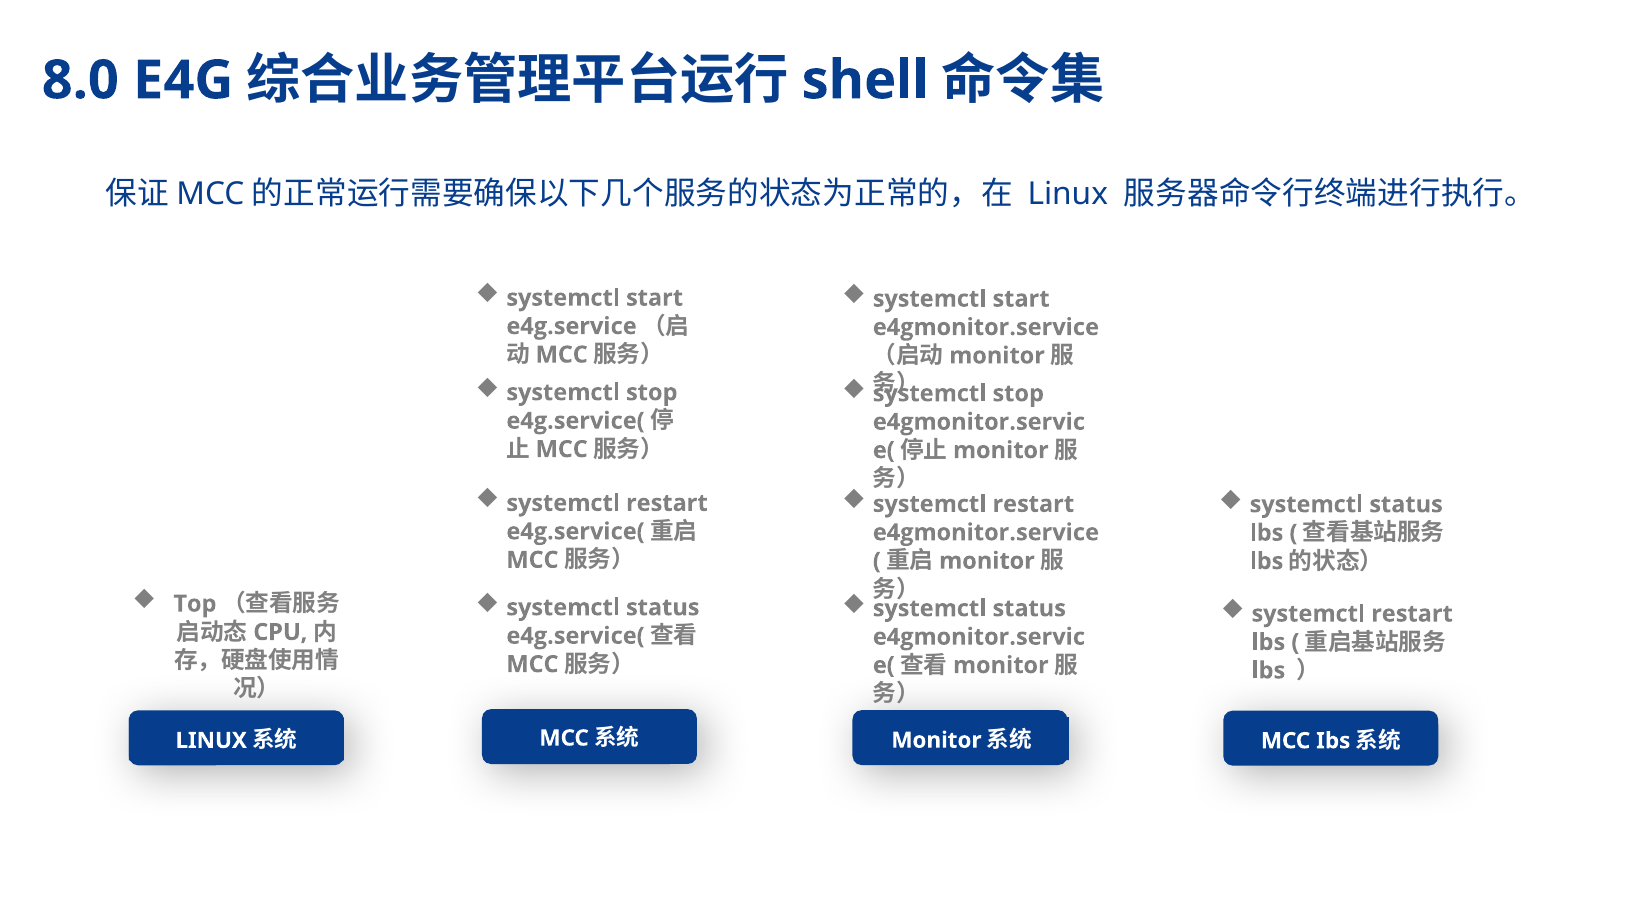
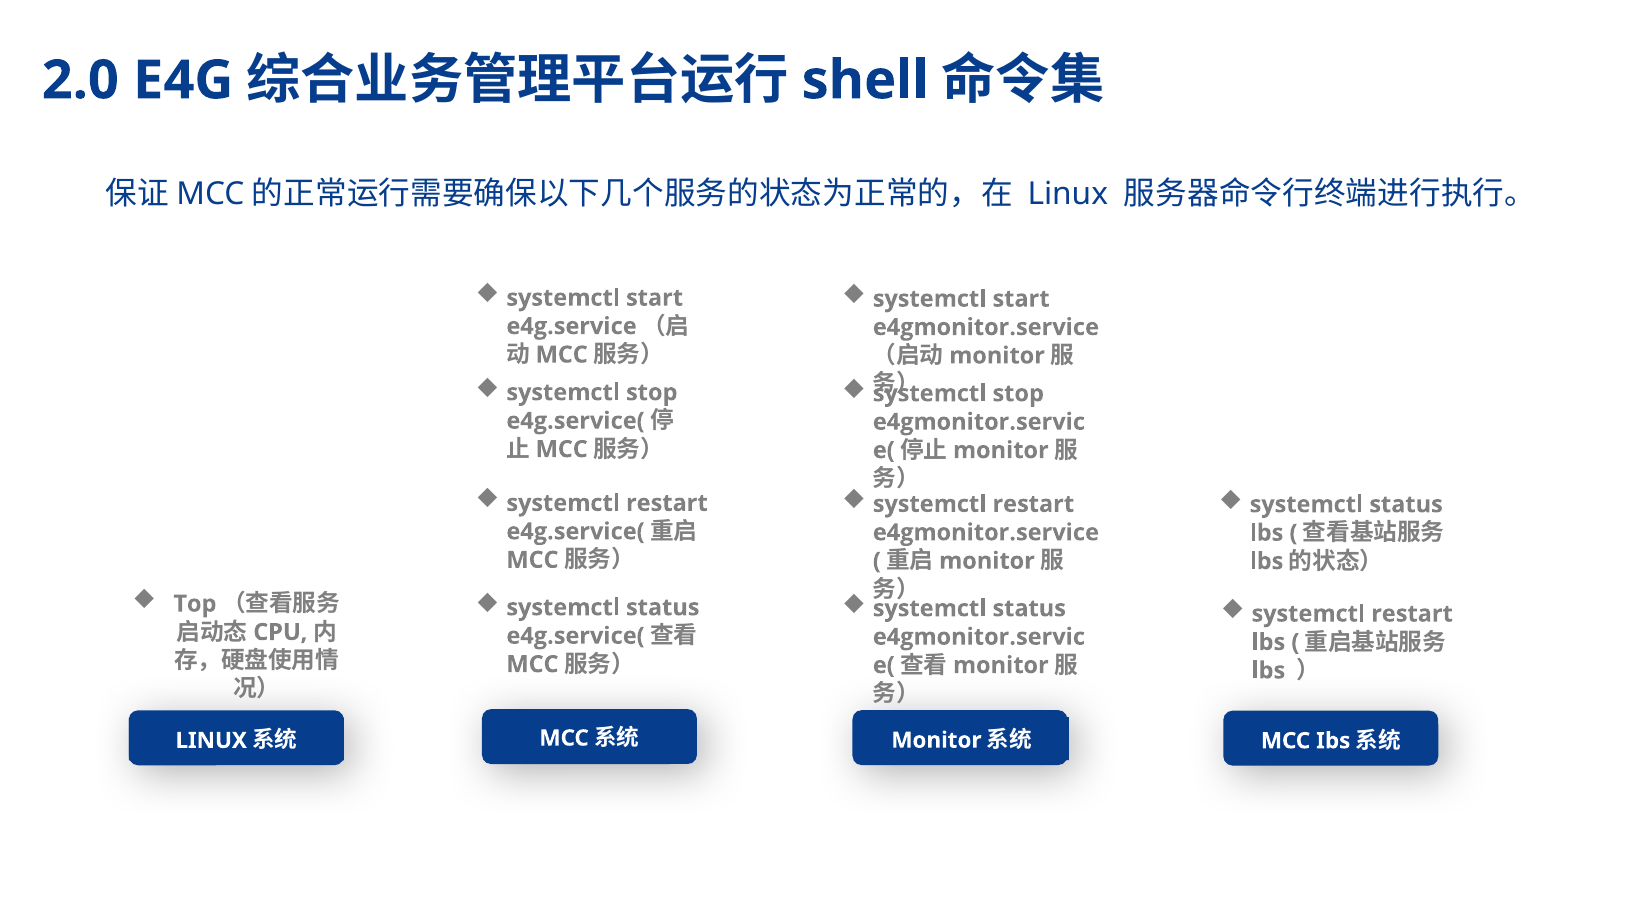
8.0: 8.0 -> 2.0
